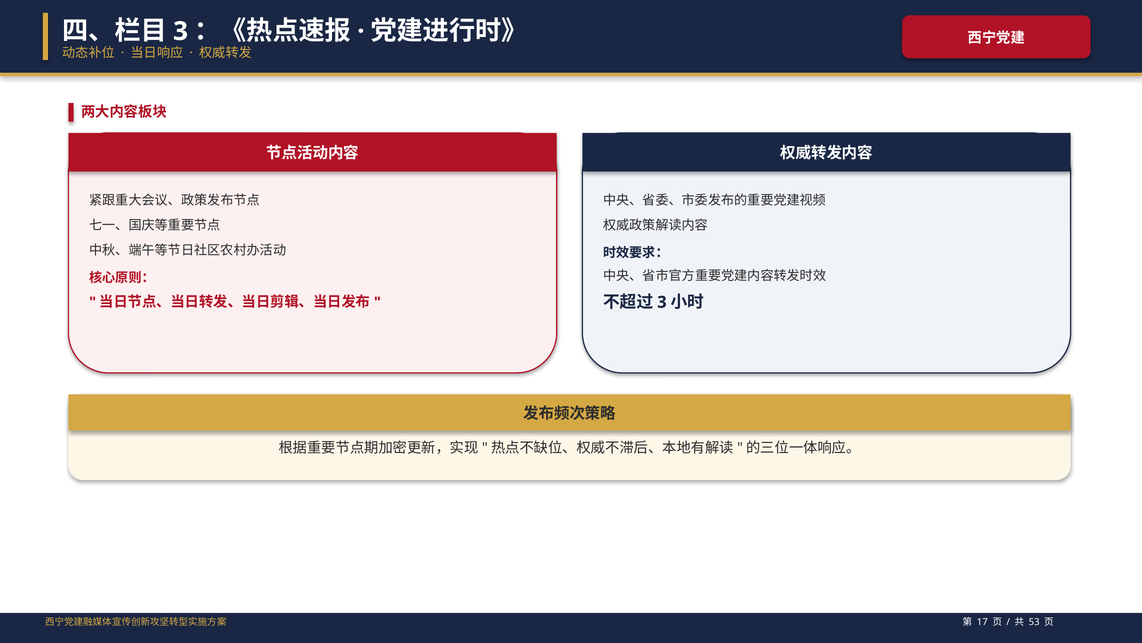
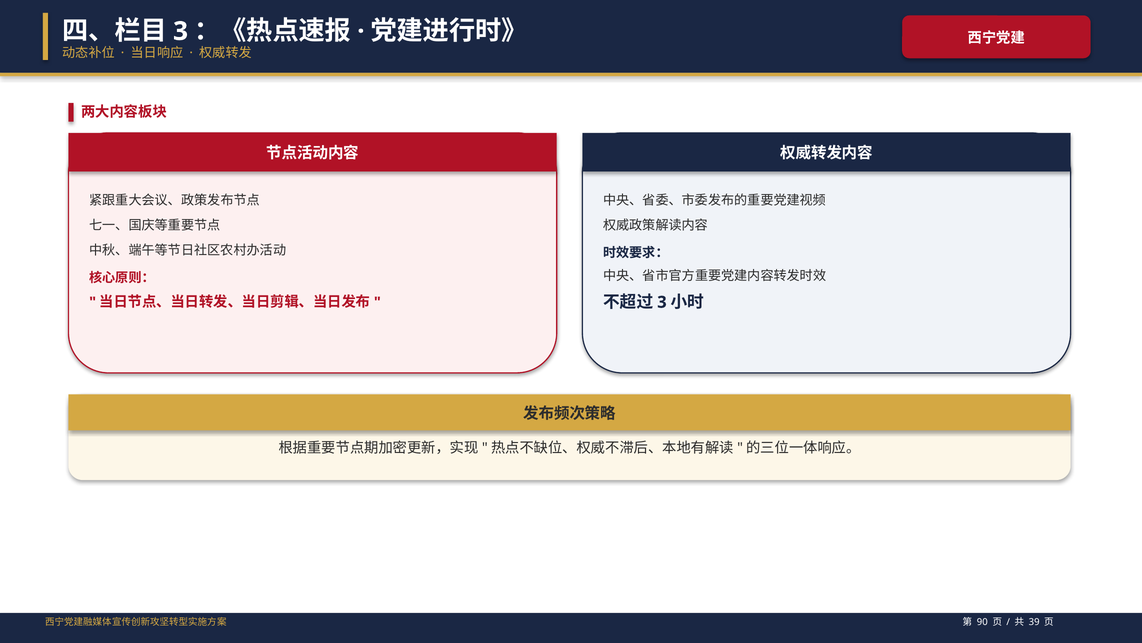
17: 17 -> 90
53: 53 -> 39
